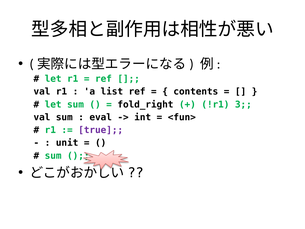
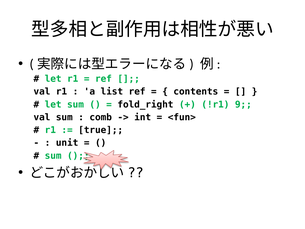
3: 3 -> 9
eval: eval -> comb
true colour: purple -> black
